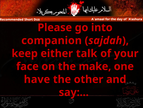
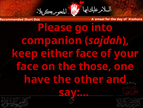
either talk: talk -> face
make: make -> those
